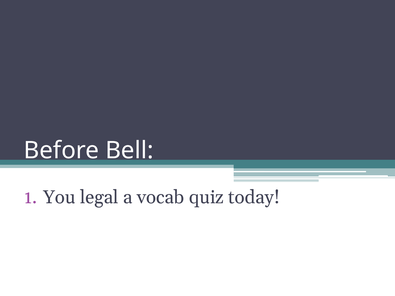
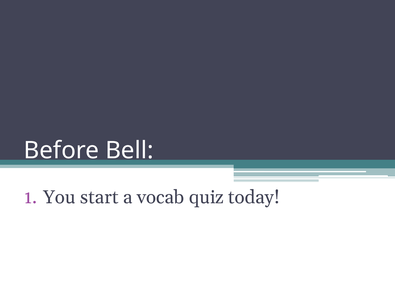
legal: legal -> start
